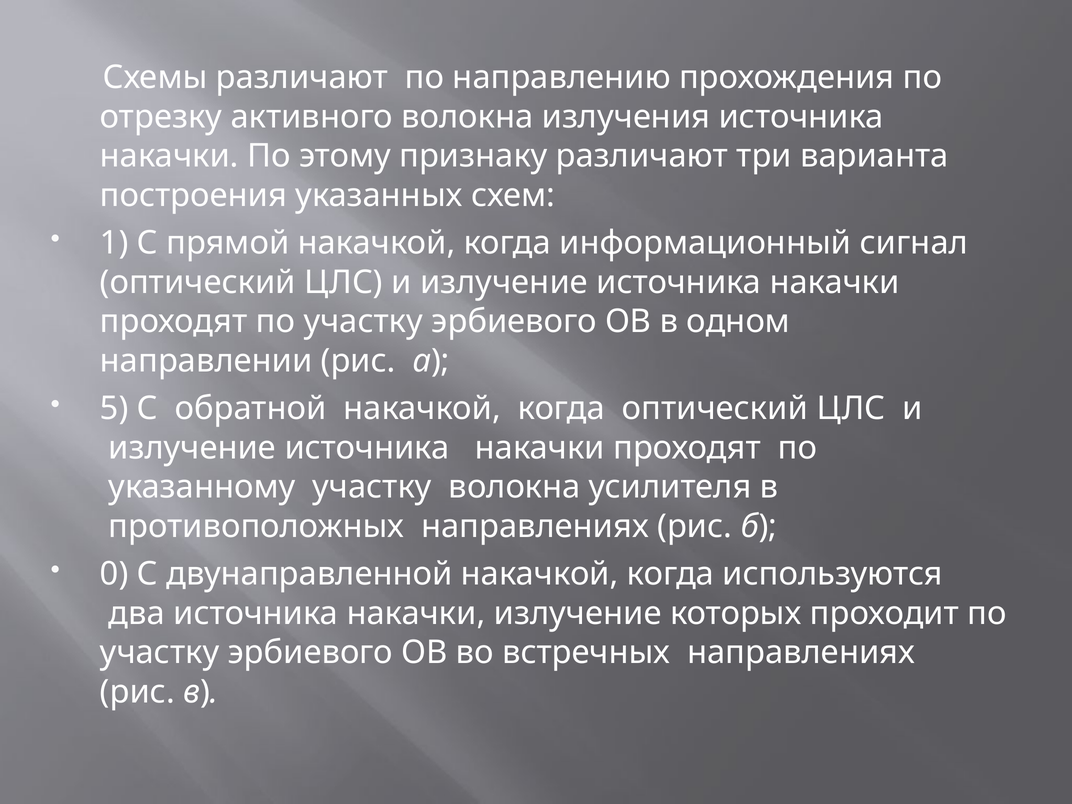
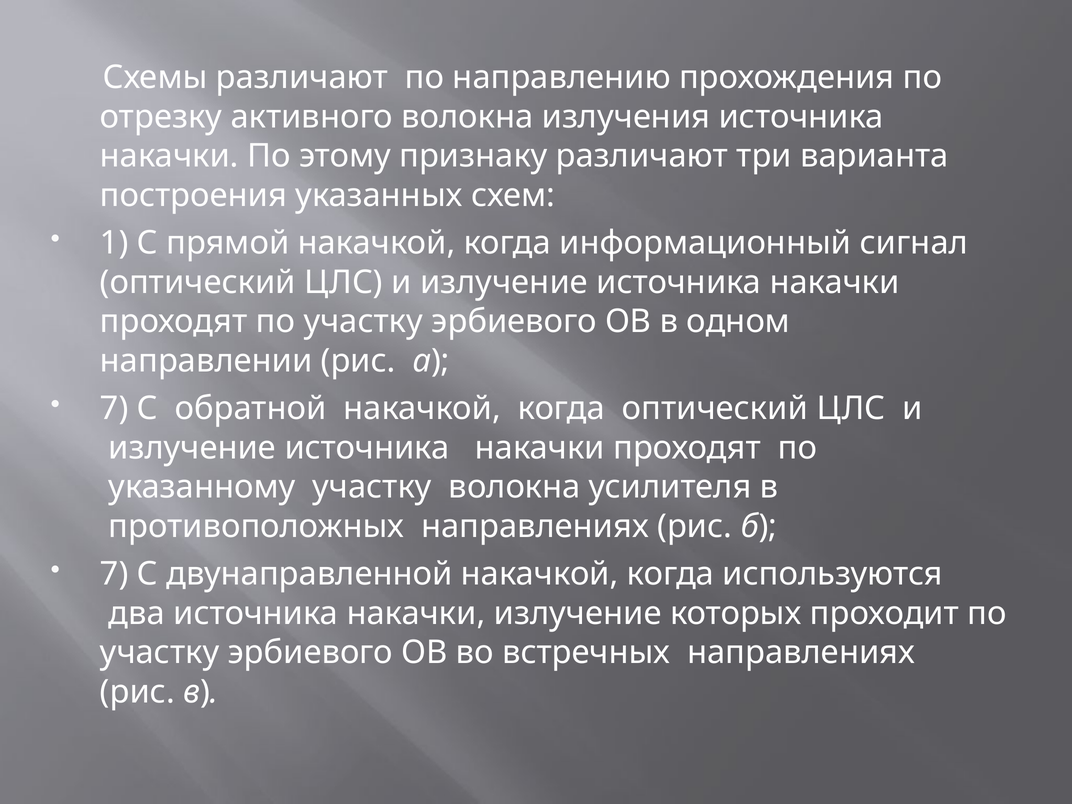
5 at (114, 409): 5 -> 7
0 at (114, 574): 0 -> 7
